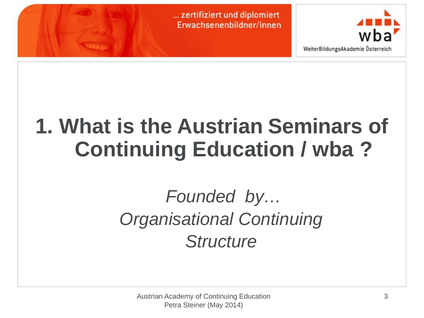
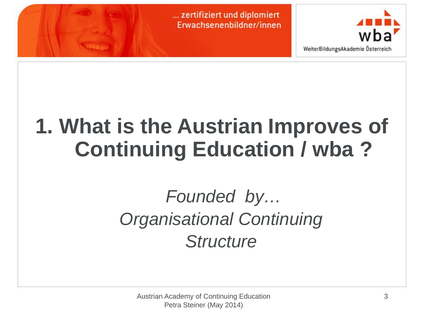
Seminars: Seminars -> Improves
